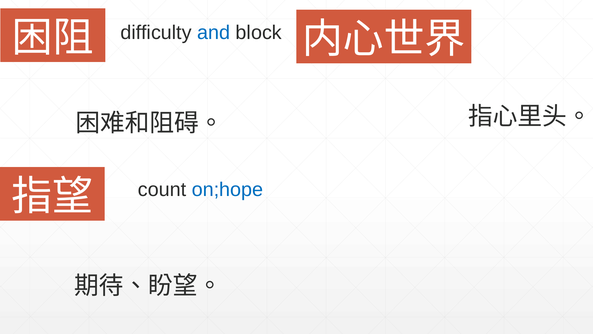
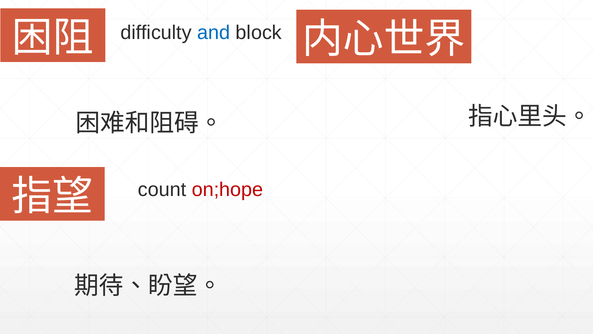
on;hope colour: blue -> red
